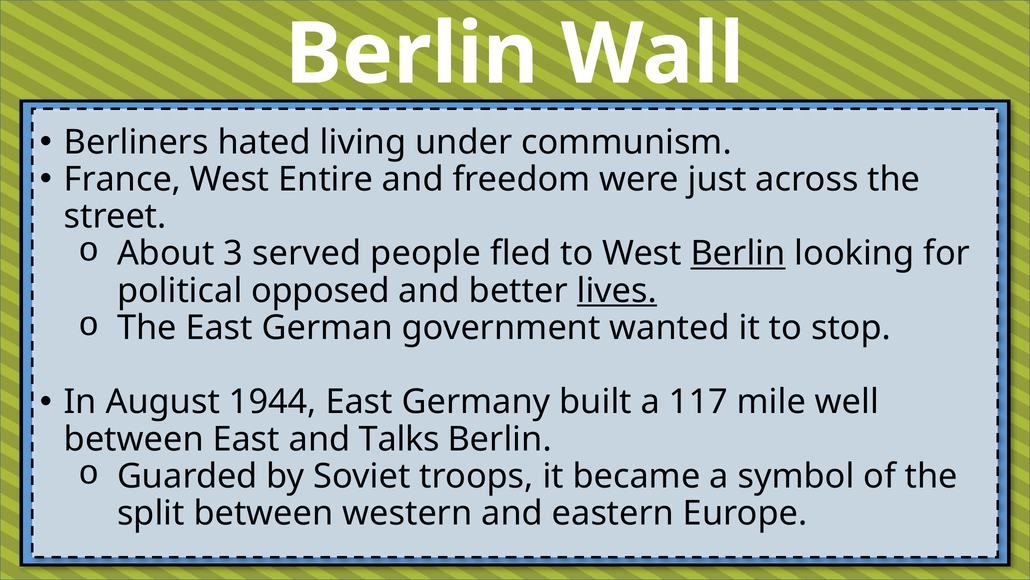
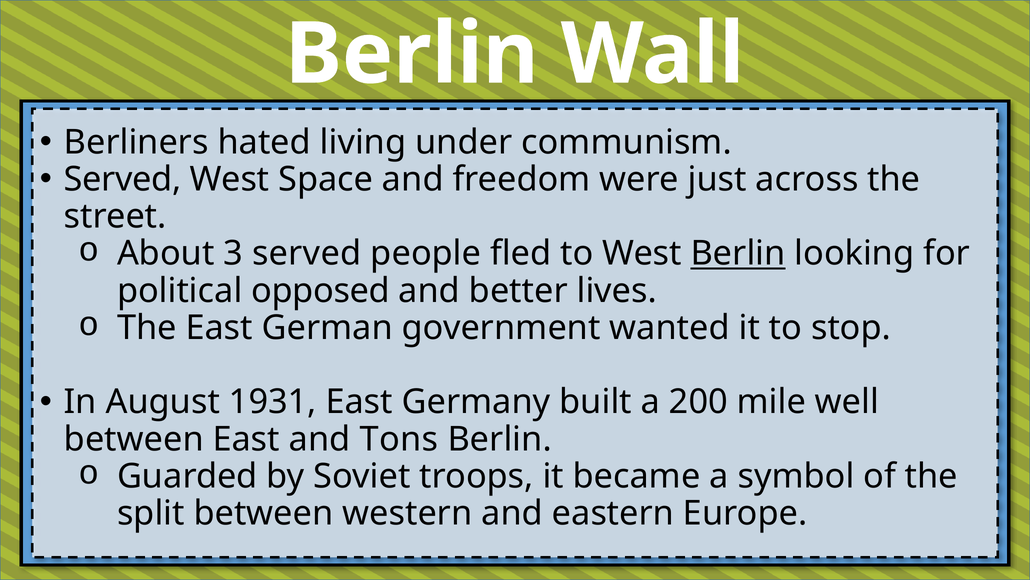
France at (122, 179): France -> Served
Entire: Entire -> Space
lives underline: present -> none
1944: 1944 -> 1931
117: 117 -> 200
Talks: Talks -> Tons
